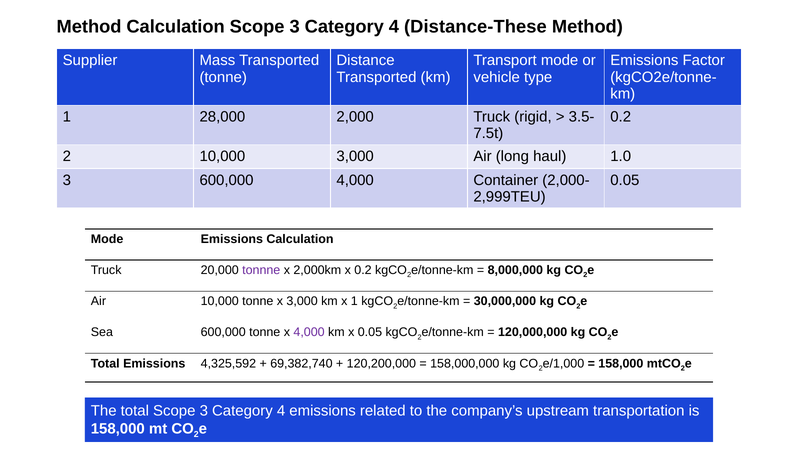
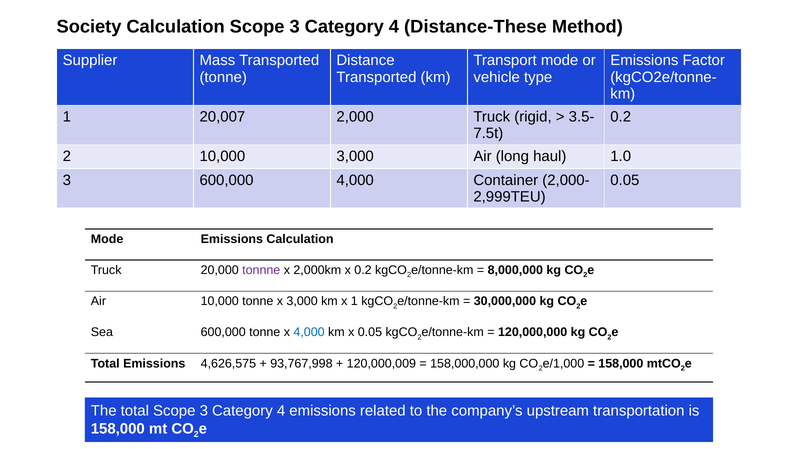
Method at (89, 27): Method -> Society
28,000: 28,000 -> 20,007
4,000 at (309, 332) colour: purple -> blue
4,325,592: 4,325,592 -> 4,626,575
69,382,740: 69,382,740 -> 93,767,998
120,200,000: 120,200,000 -> 120,000,009
